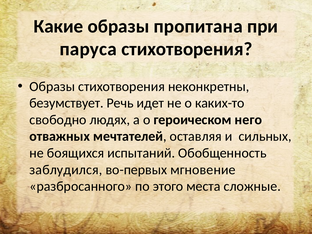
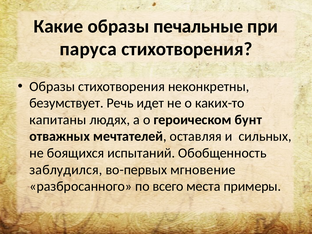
пропитана: пропитана -> печальные
свободно: свободно -> капитаны
него: него -> бунт
этого: этого -> всего
сложные: сложные -> примеры
